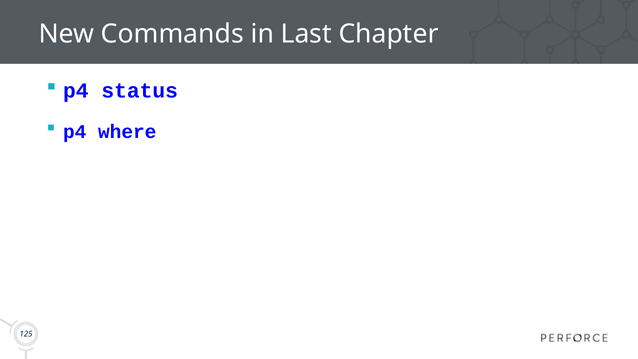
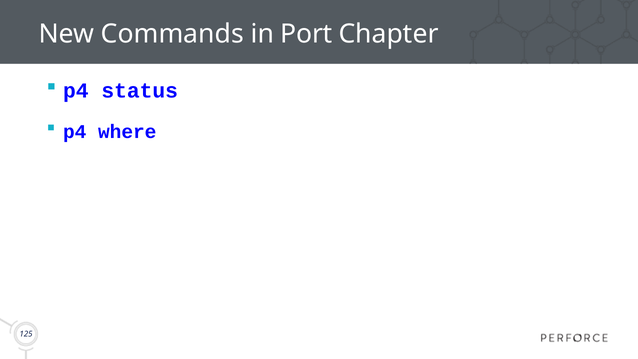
Last: Last -> Port
